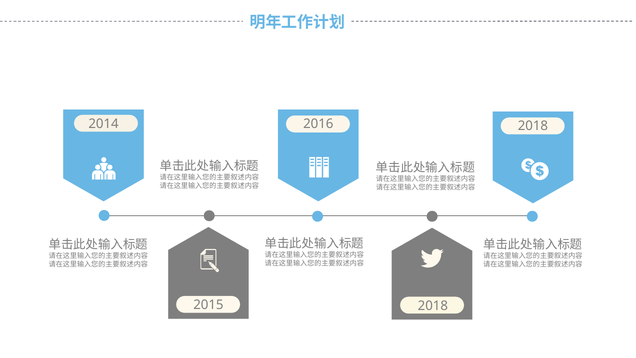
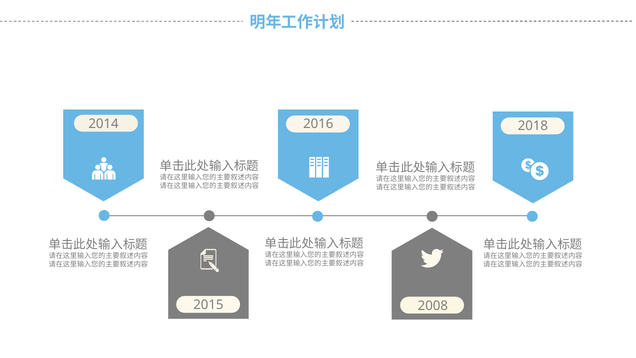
2018 at (433, 306): 2018 -> 2008
